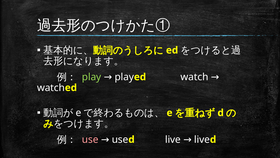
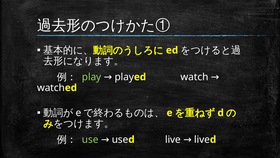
use at (90, 139) colour: pink -> light green
